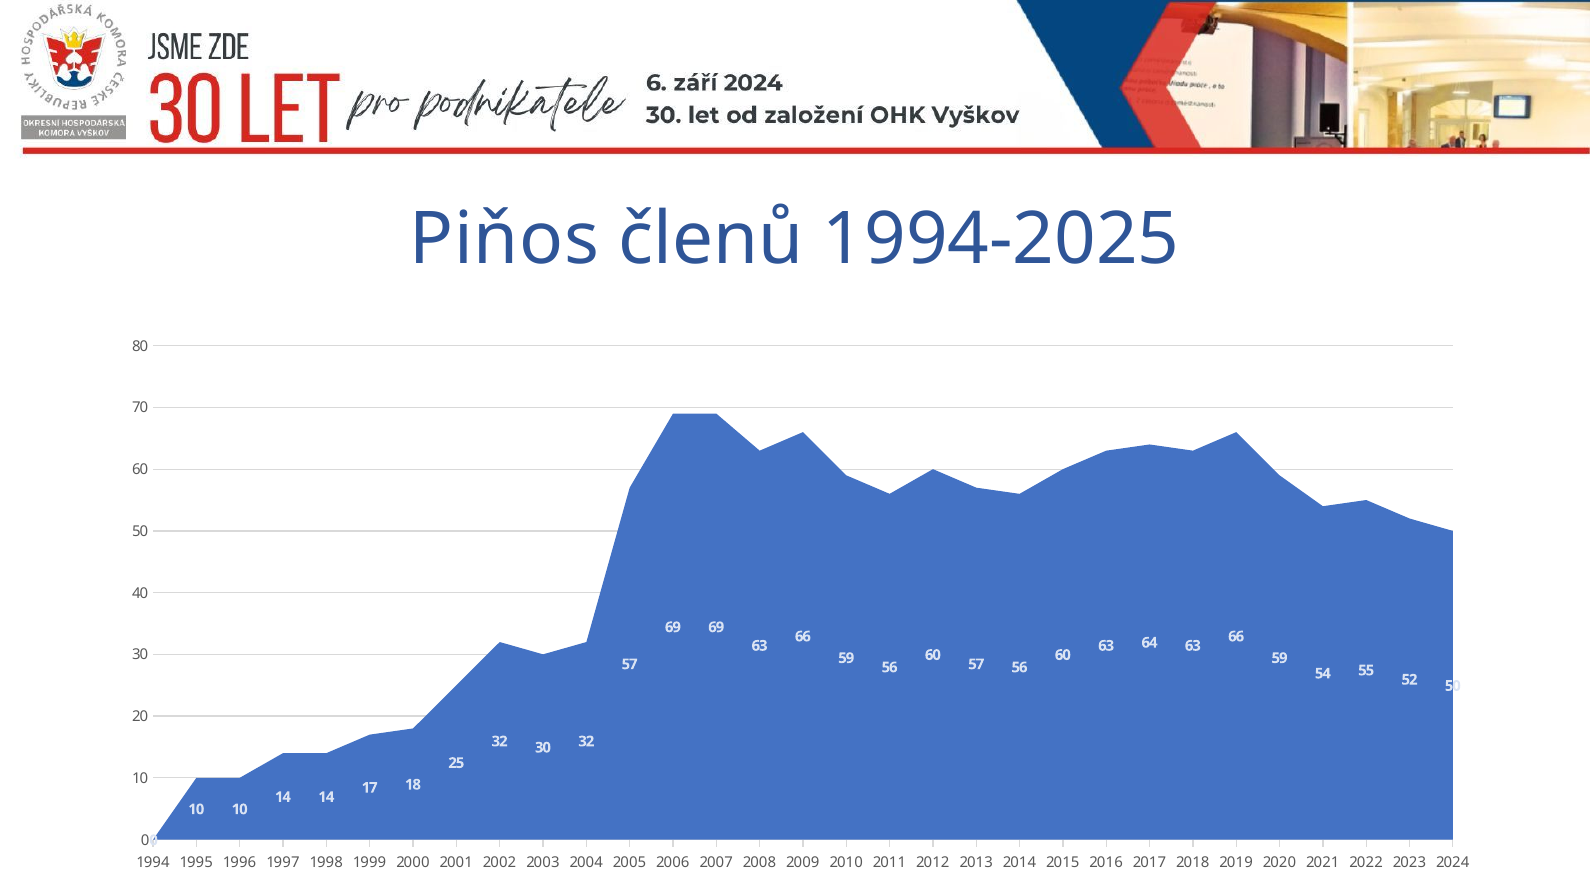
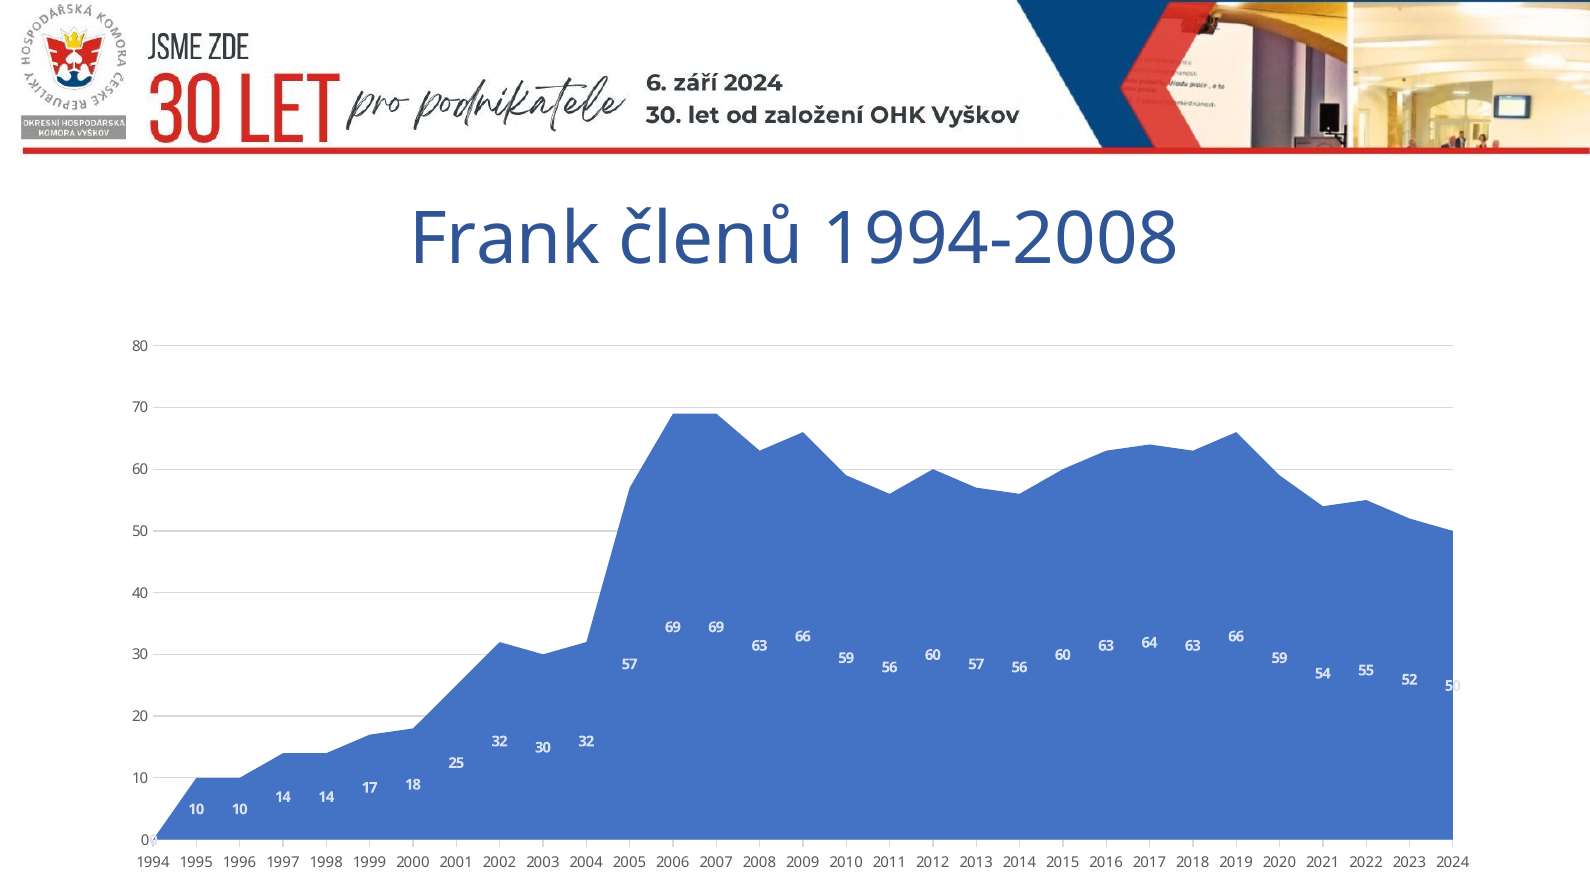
Piňos: Piňos -> Frank
1994-2025: 1994-2025 -> 1994-2008
